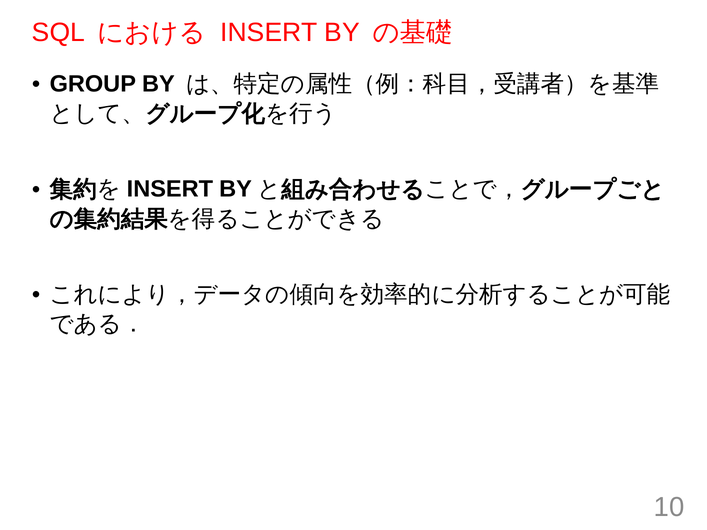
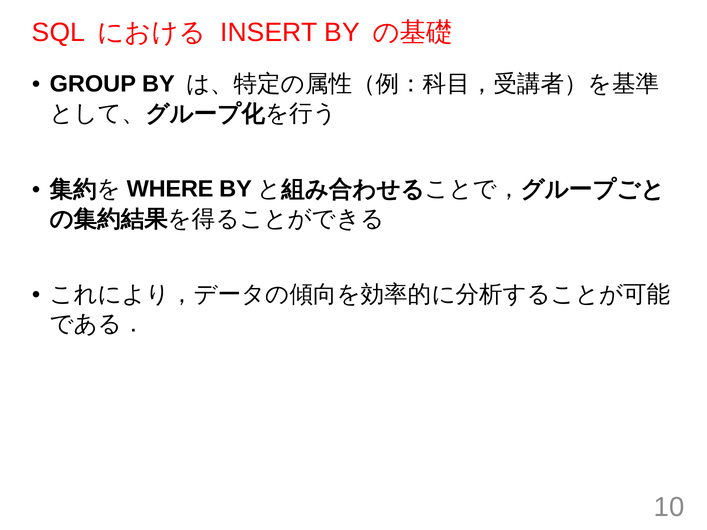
INSERT at (170, 189): INSERT -> WHERE
